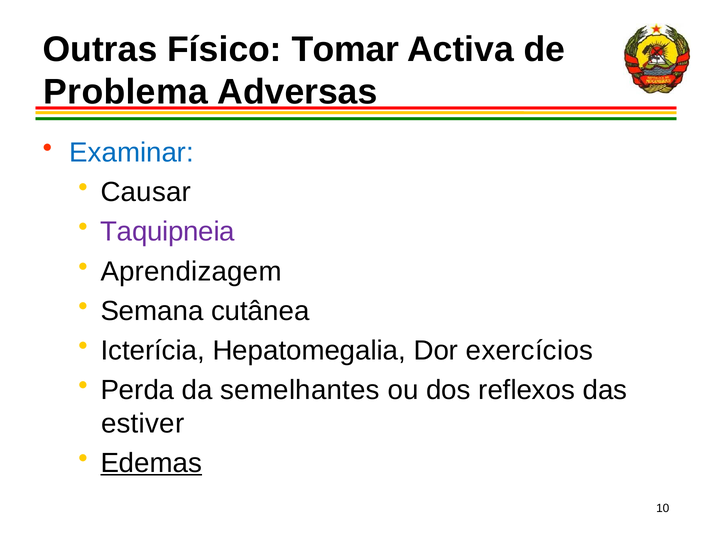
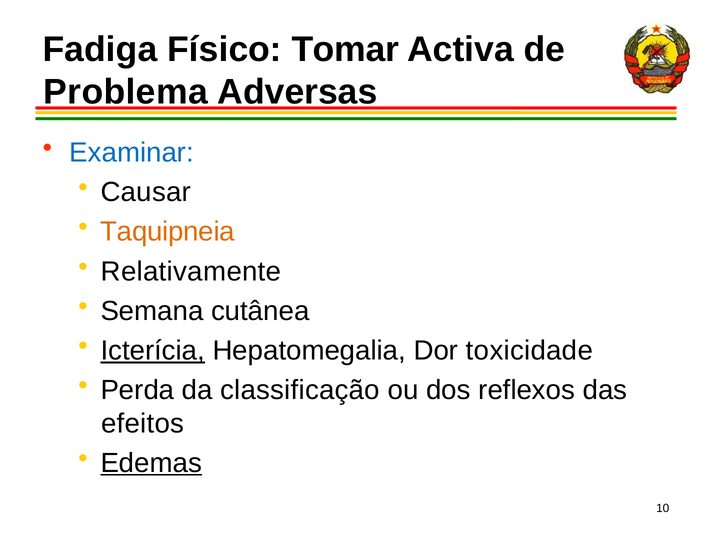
Outras: Outras -> Fadiga
Taquipneia colour: purple -> orange
Aprendizagem: Aprendizagem -> Relativamente
Icterícia underline: none -> present
exercícios: exercícios -> toxicidade
semelhantes: semelhantes -> classificação
estiver: estiver -> efeitos
